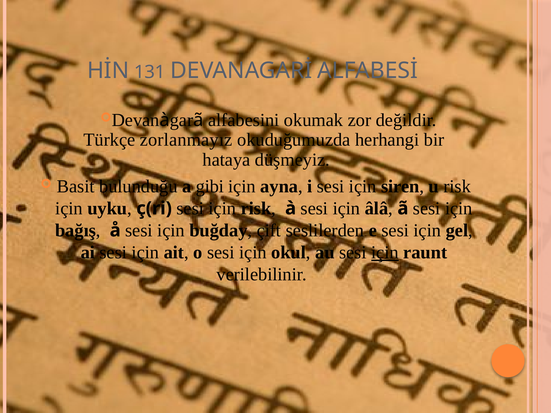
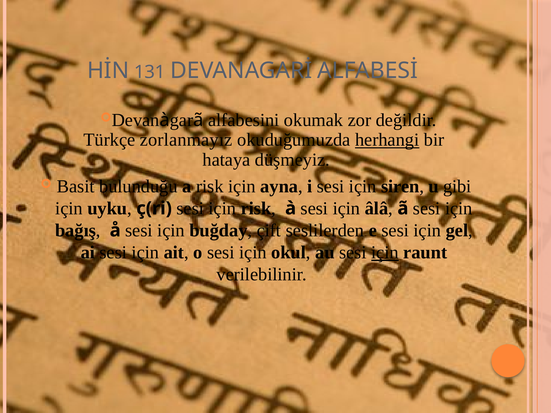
herhangi underline: none -> present
a gibi: gibi -> risk
u risk: risk -> gibi
